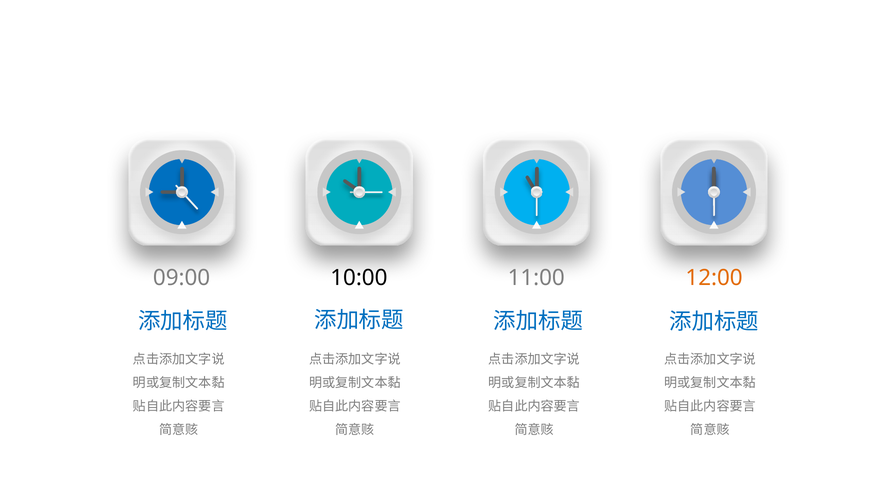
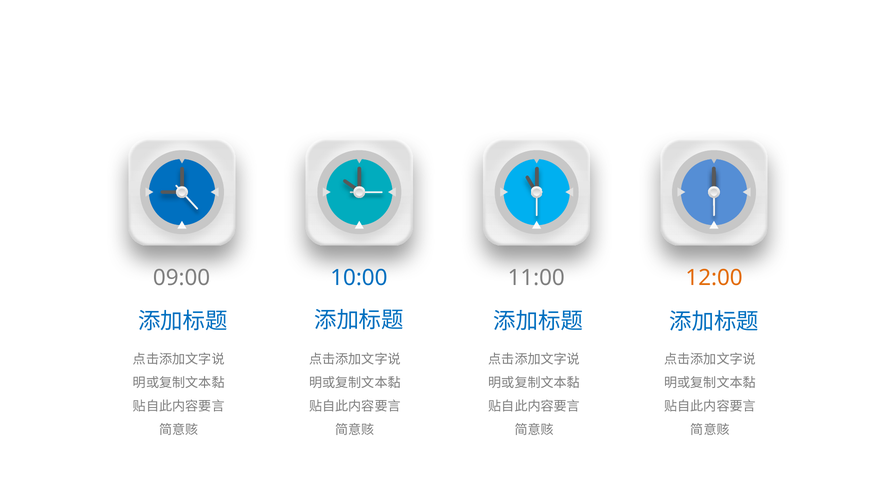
10:00 colour: black -> blue
